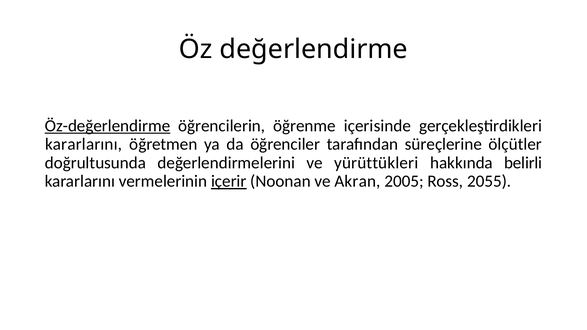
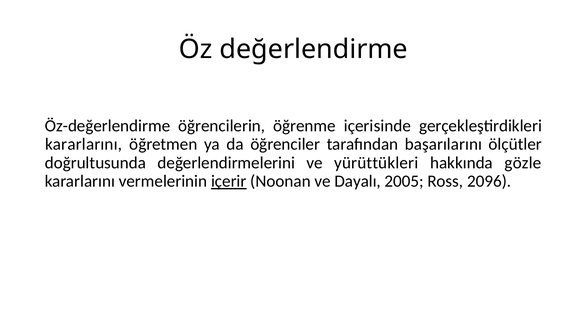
Öz-değerlendirme underline: present -> none
süreçlerine: süreçlerine -> başarılarını
belirli: belirli -> gözle
Akran: Akran -> Dayalı
2055: 2055 -> 2096
